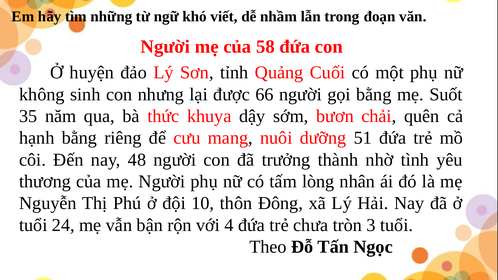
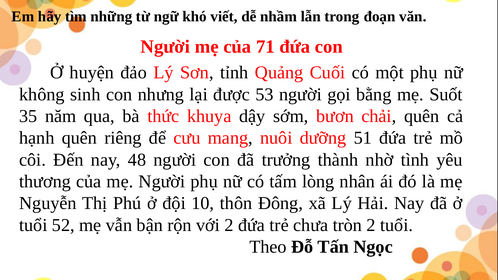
58: 58 -> 71
66: 66 -> 53
hạnh bằng: bằng -> quên
24: 24 -> 52
với 4: 4 -> 2
tròn 3: 3 -> 2
